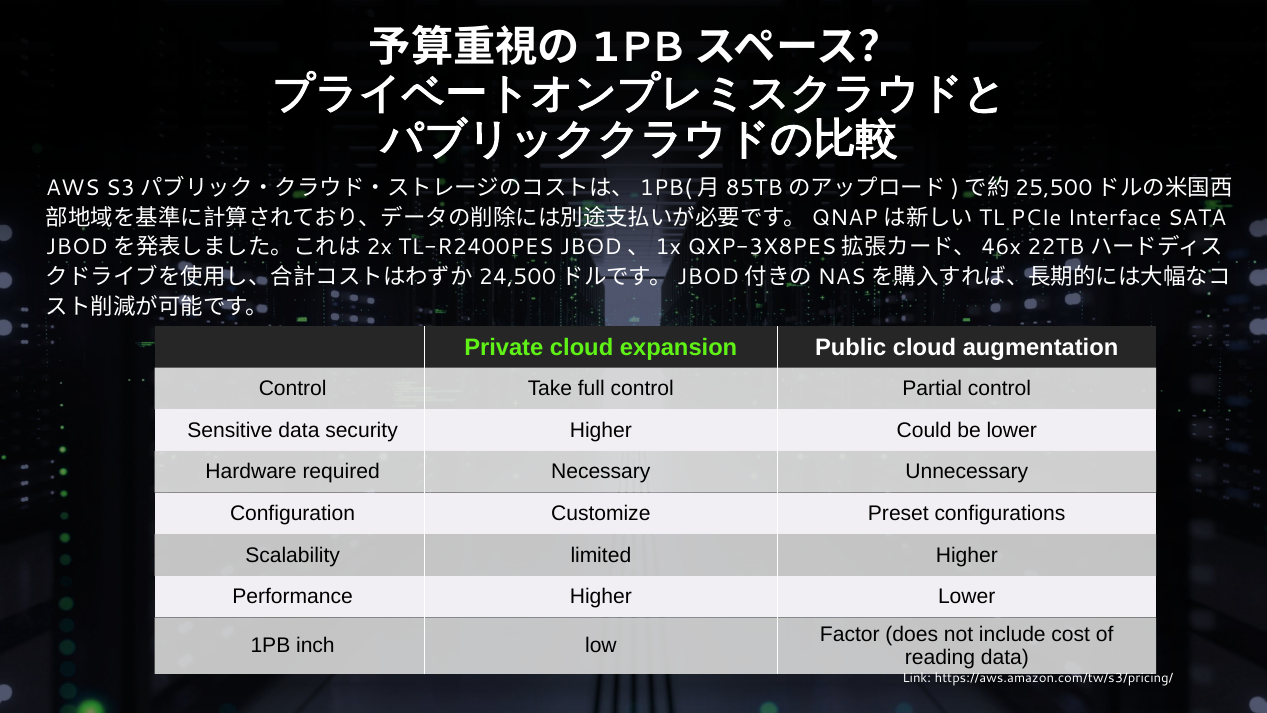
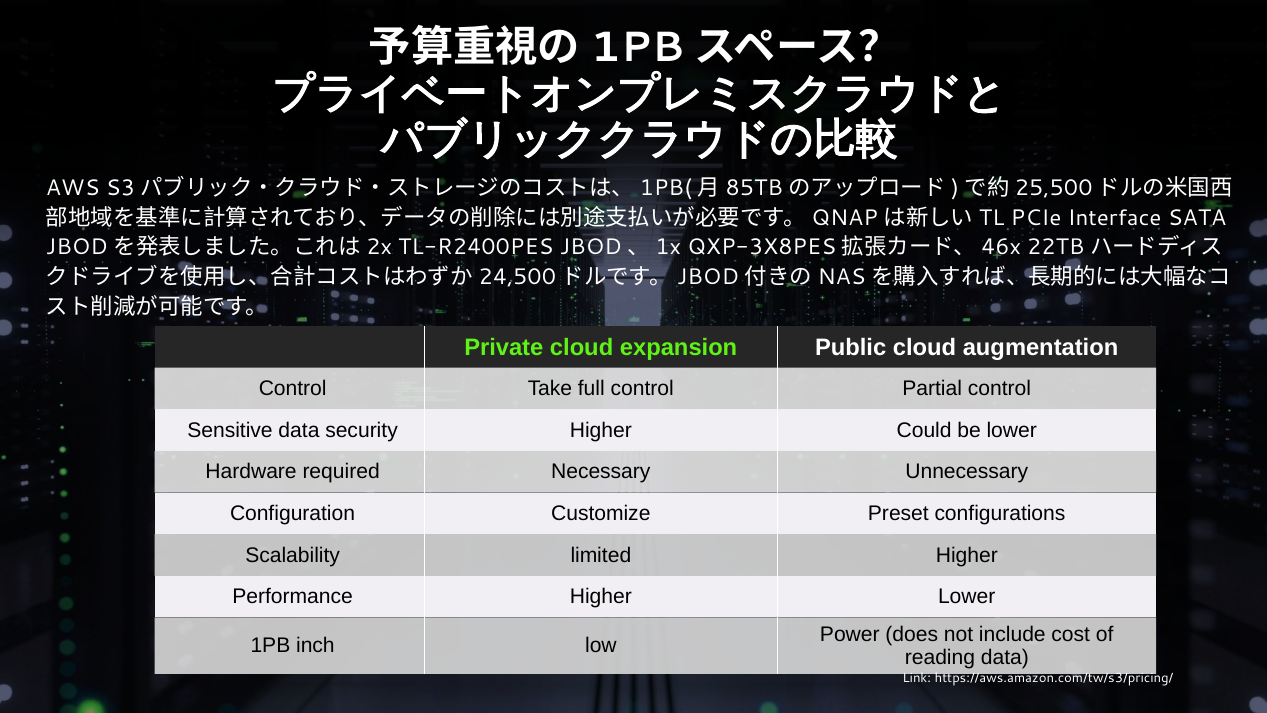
Factor: Factor -> Power
